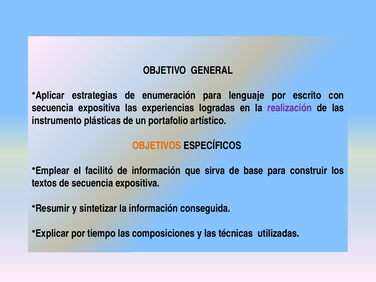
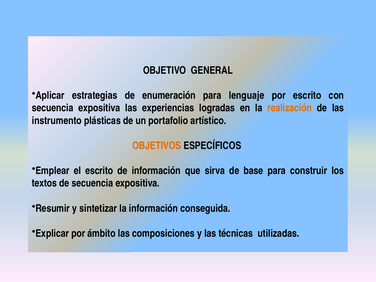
realización colour: purple -> orange
el facilitó: facilitó -> escrito
tiempo: tiempo -> ámbito
